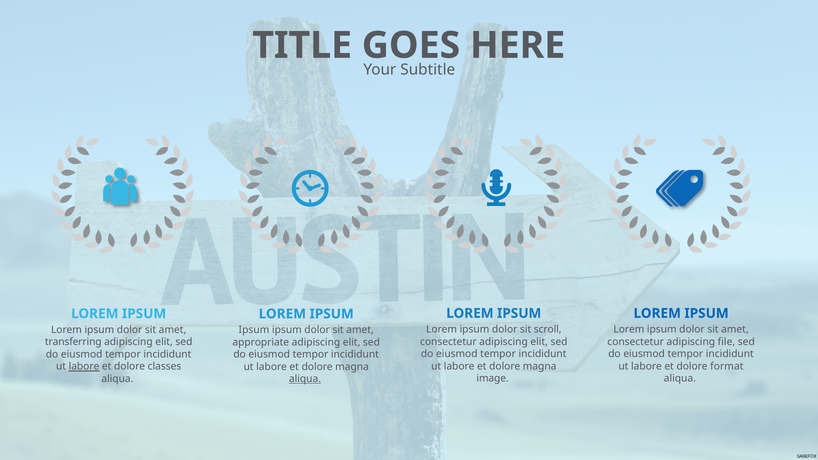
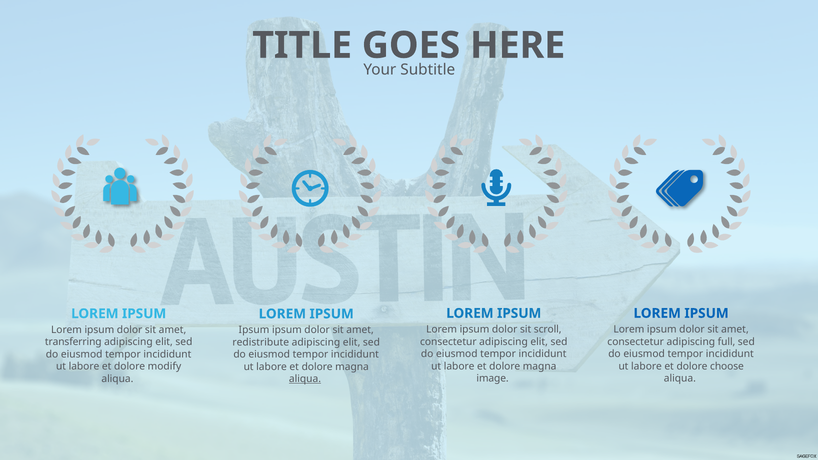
file: file -> full
appropriate: appropriate -> redistribute
format: format -> choose
labore at (84, 367) underline: present -> none
classes: classes -> modify
